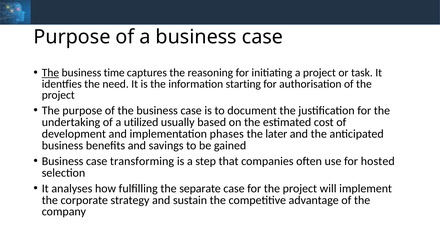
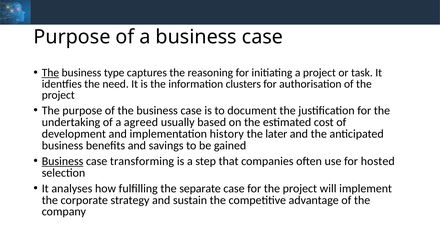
time: time -> type
starting: starting -> clusters
utilized: utilized -> agreed
phases: phases -> history
Business at (63, 161) underline: none -> present
